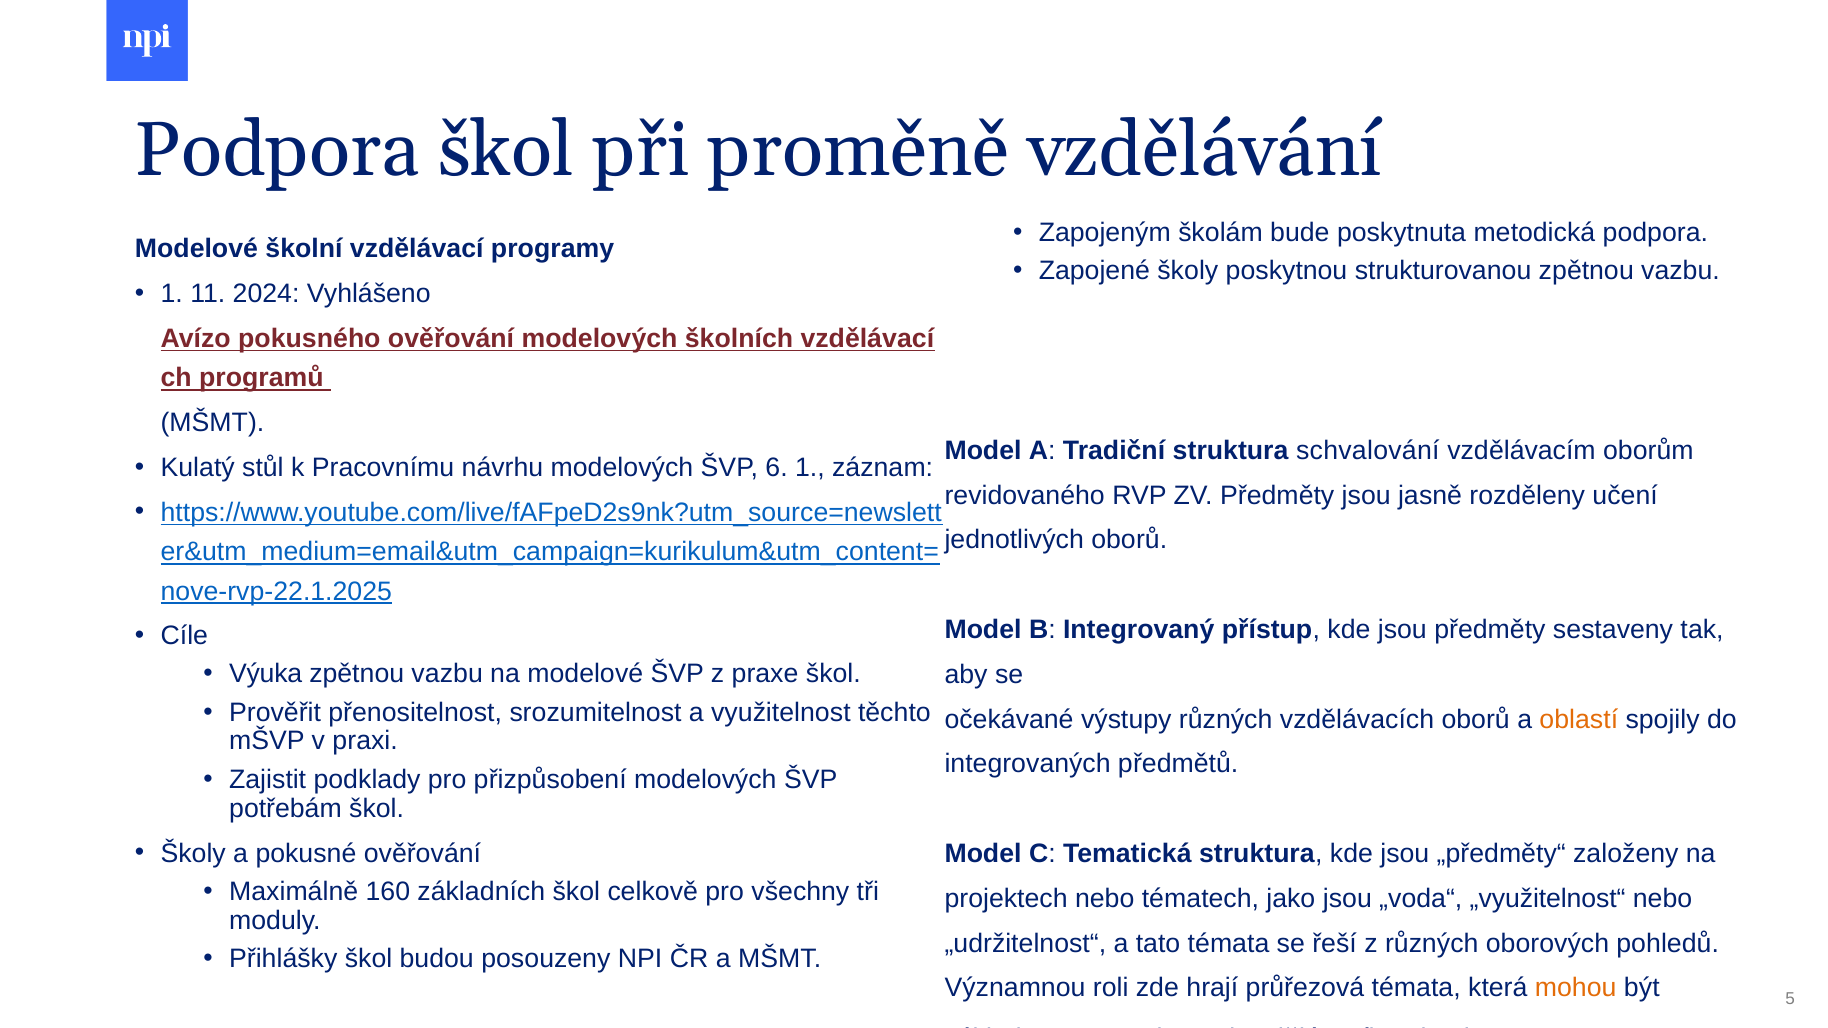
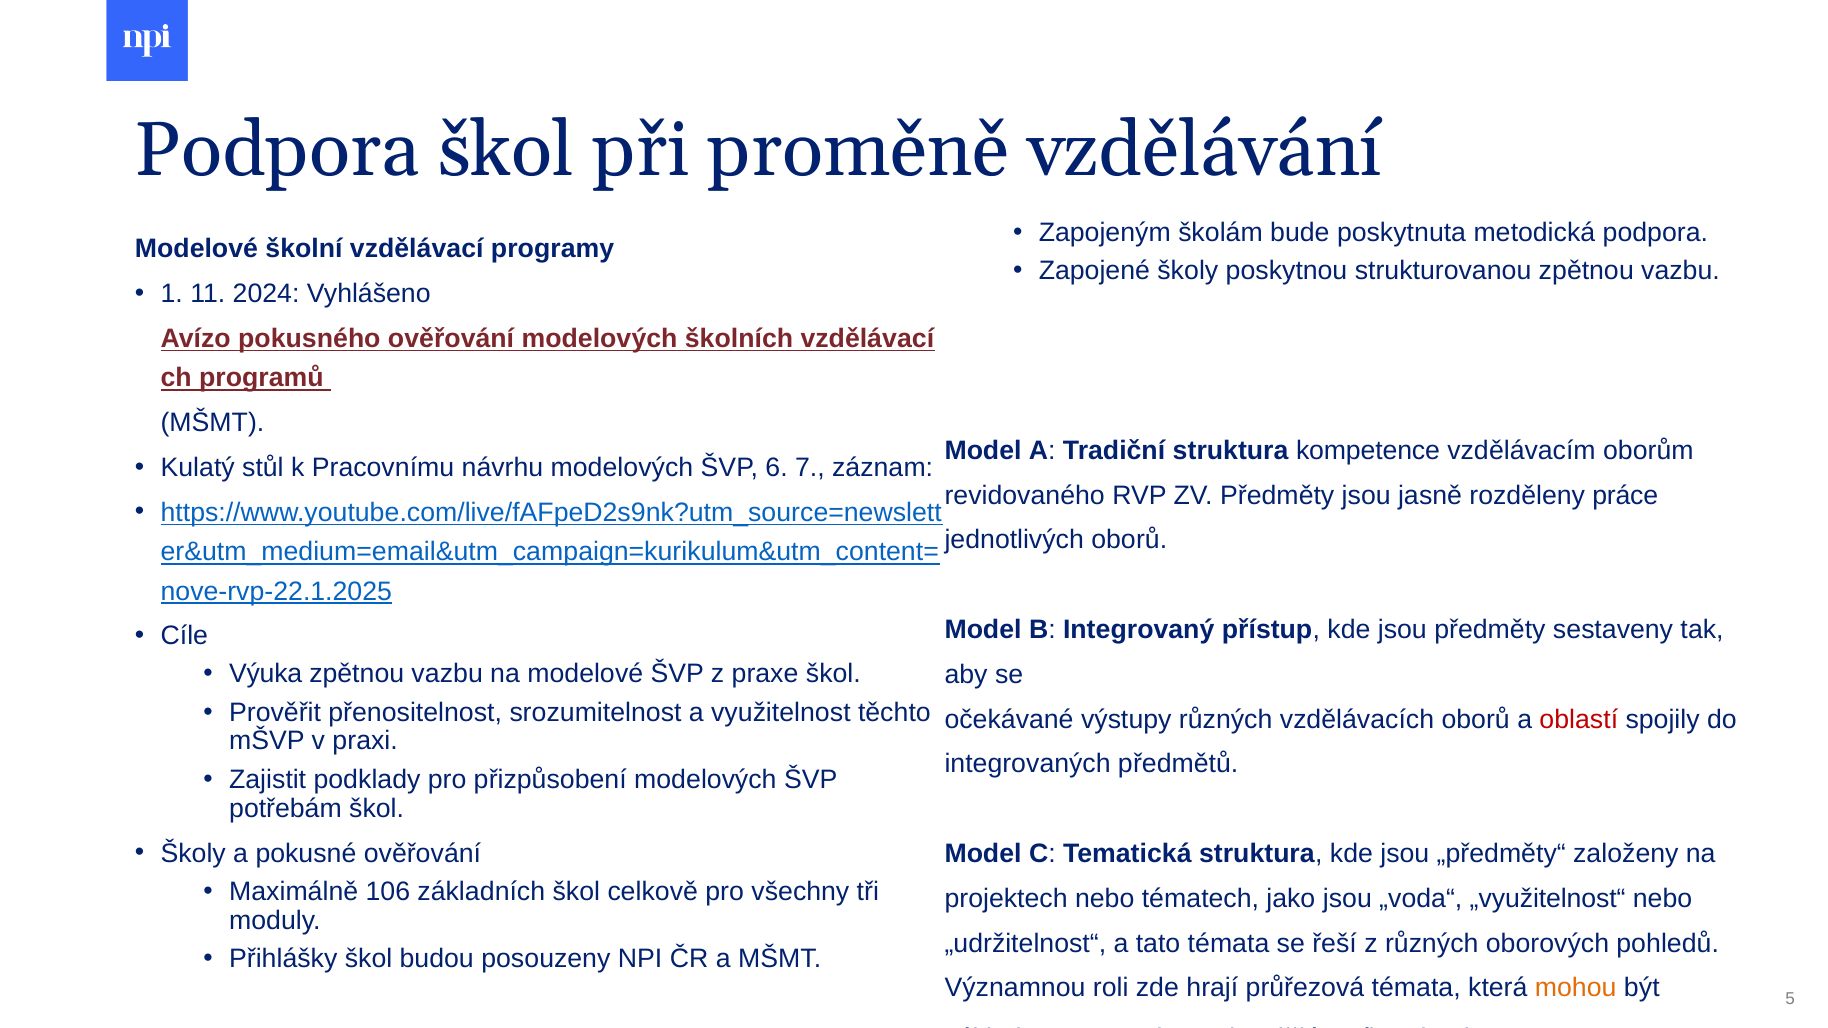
schvalování: schvalování -> kompetence
6 1: 1 -> 7
učení: učení -> práce
oblastí colour: orange -> red
160: 160 -> 106
